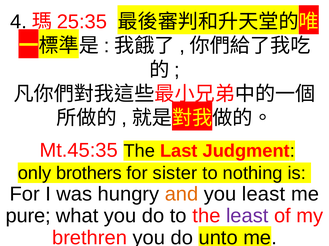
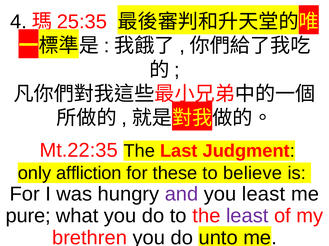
Mt.45:35: Mt.45:35 -> Mt.22:35
brothers: brothers -> affliction
sister: sister -> these
nothing: nothing -> believe
and colour: orange -> purple
